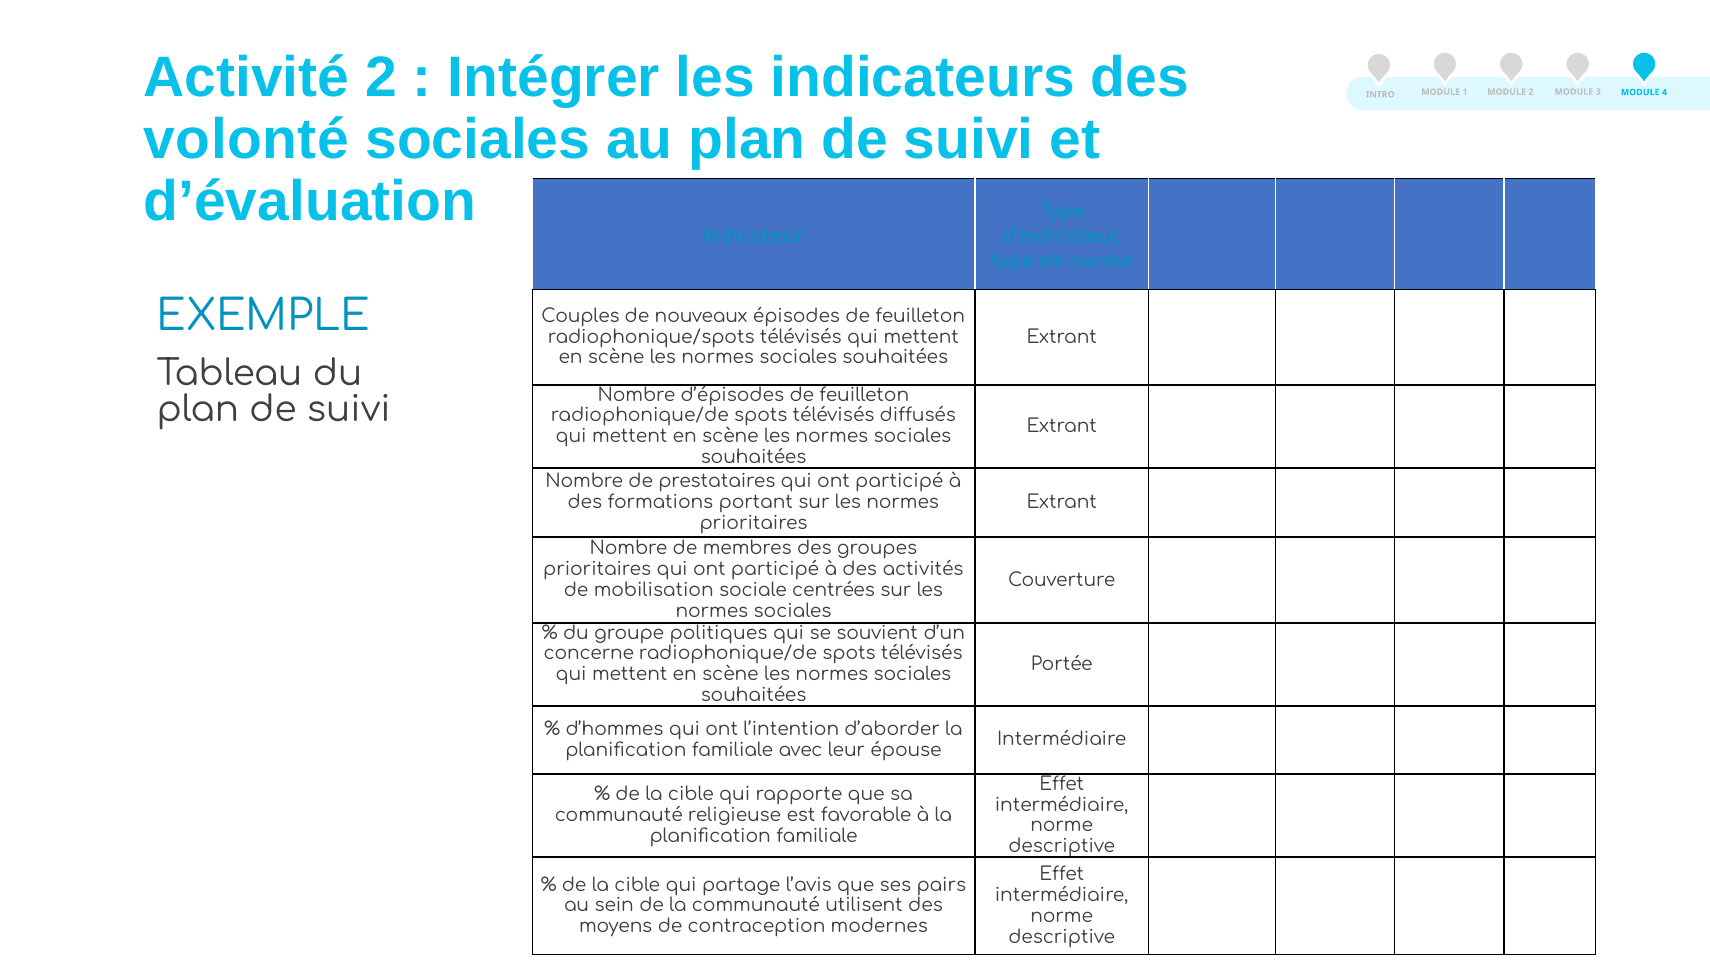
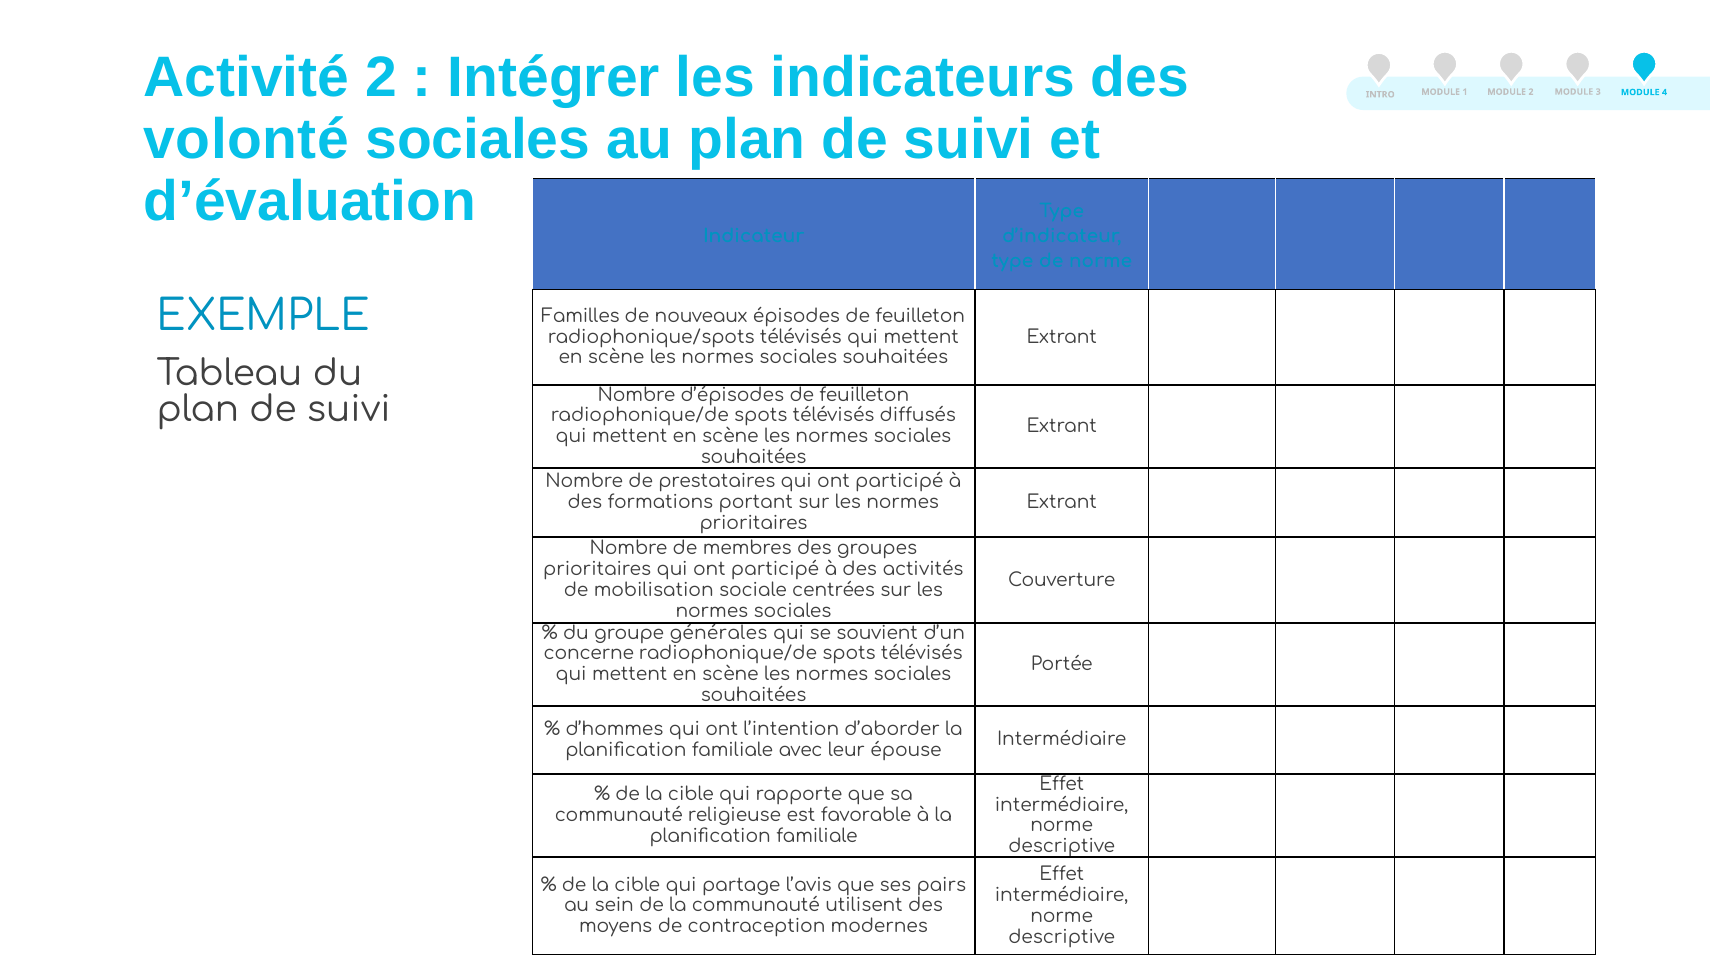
Couples: Couples -> Familles
politiques: politiques -> générales
